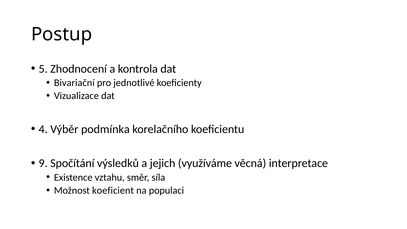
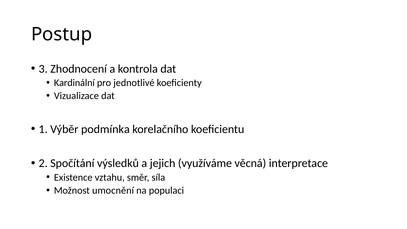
5: 5 -> 3
Bivariační: Bivariační -> Kardinální
4: 4 -> 1
9: 9 -> 2
koeficient: koeficient -> umocnění
